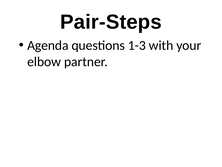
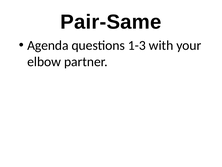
Pair-Steps: Pair-Steps -> Pair-Same
